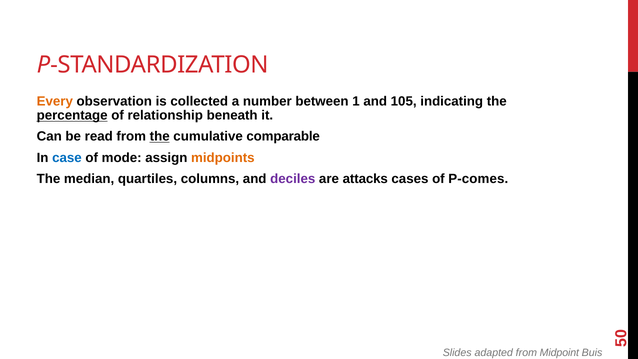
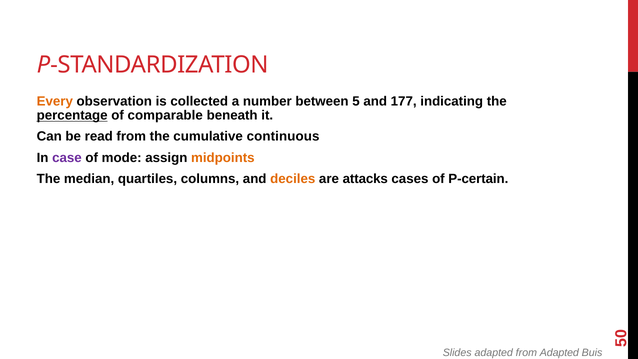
between 1: 1 -> 5
105: 105 -> 177
relationship: relationship -> comparable
the at (160, 137) underline: present -> none
comparable: comparable -> continuous
case colour: blue -> purple
deciles colour: purple -> orange
P-comes: P-comes -> P-certain
from Midpoint: Midpoint -> Adapted
